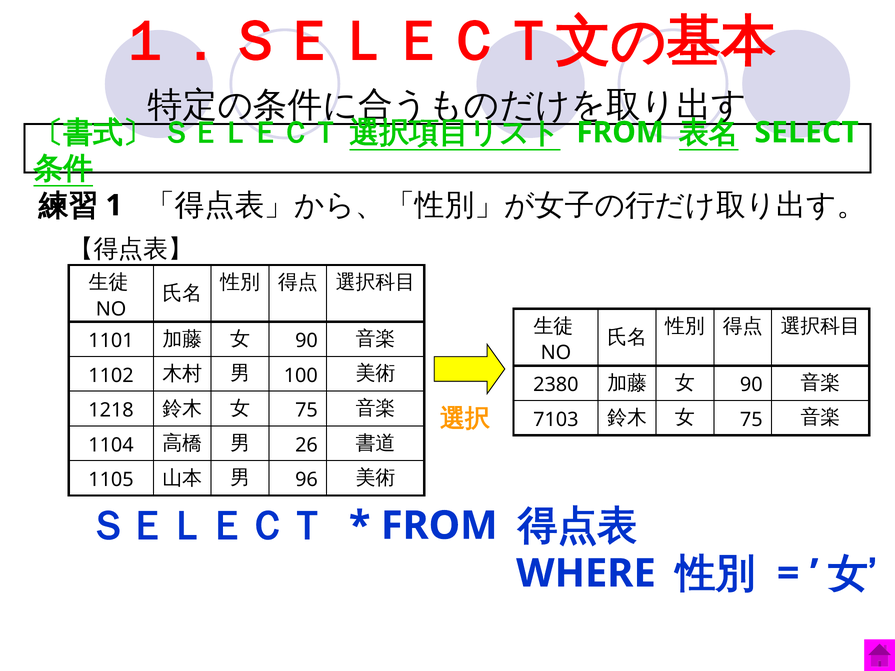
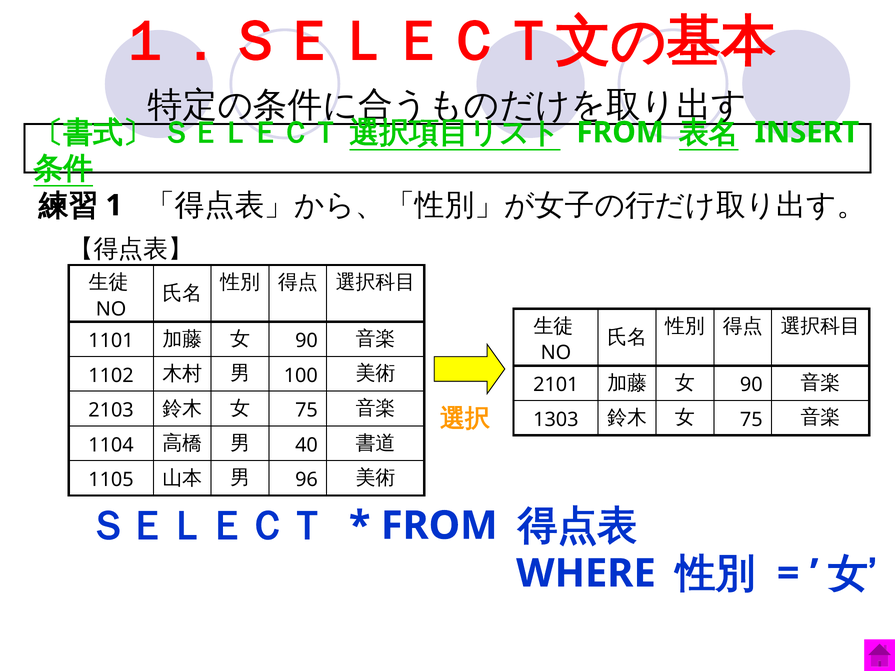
SELECT: SELECT -> INSERT
2380: 2380 -> 2101
1218: 1218 -> 2103
7103: 7103 -> 1303
26: 26 -> 40
